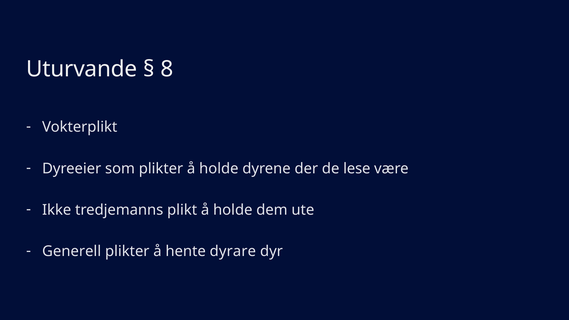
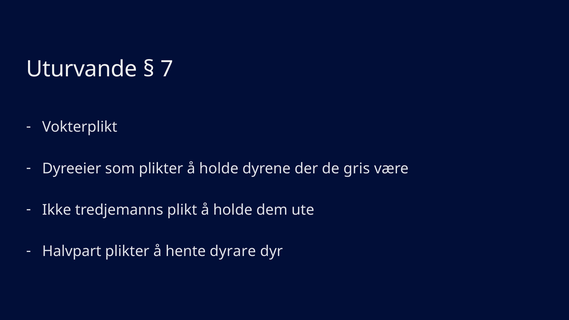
8: 8 -> 7
lese: lese -> gris
Generell: Generell -> Halvpart
